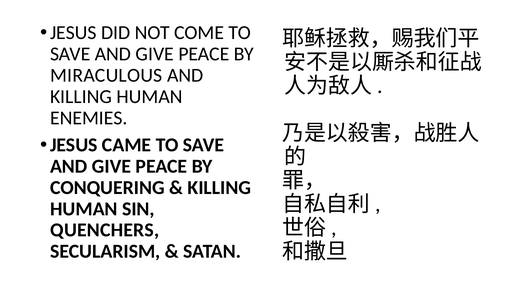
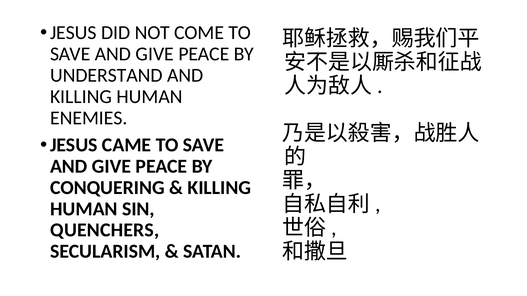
MIRACULOUS: MIRACULOUS -> UNDERSTAND
